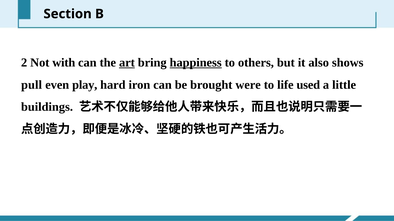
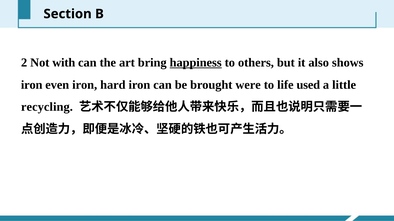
art underline: present -> none
pull at (32, 85): pull -> iron
even play: play -> iron
buildings: buildings -> recycling
